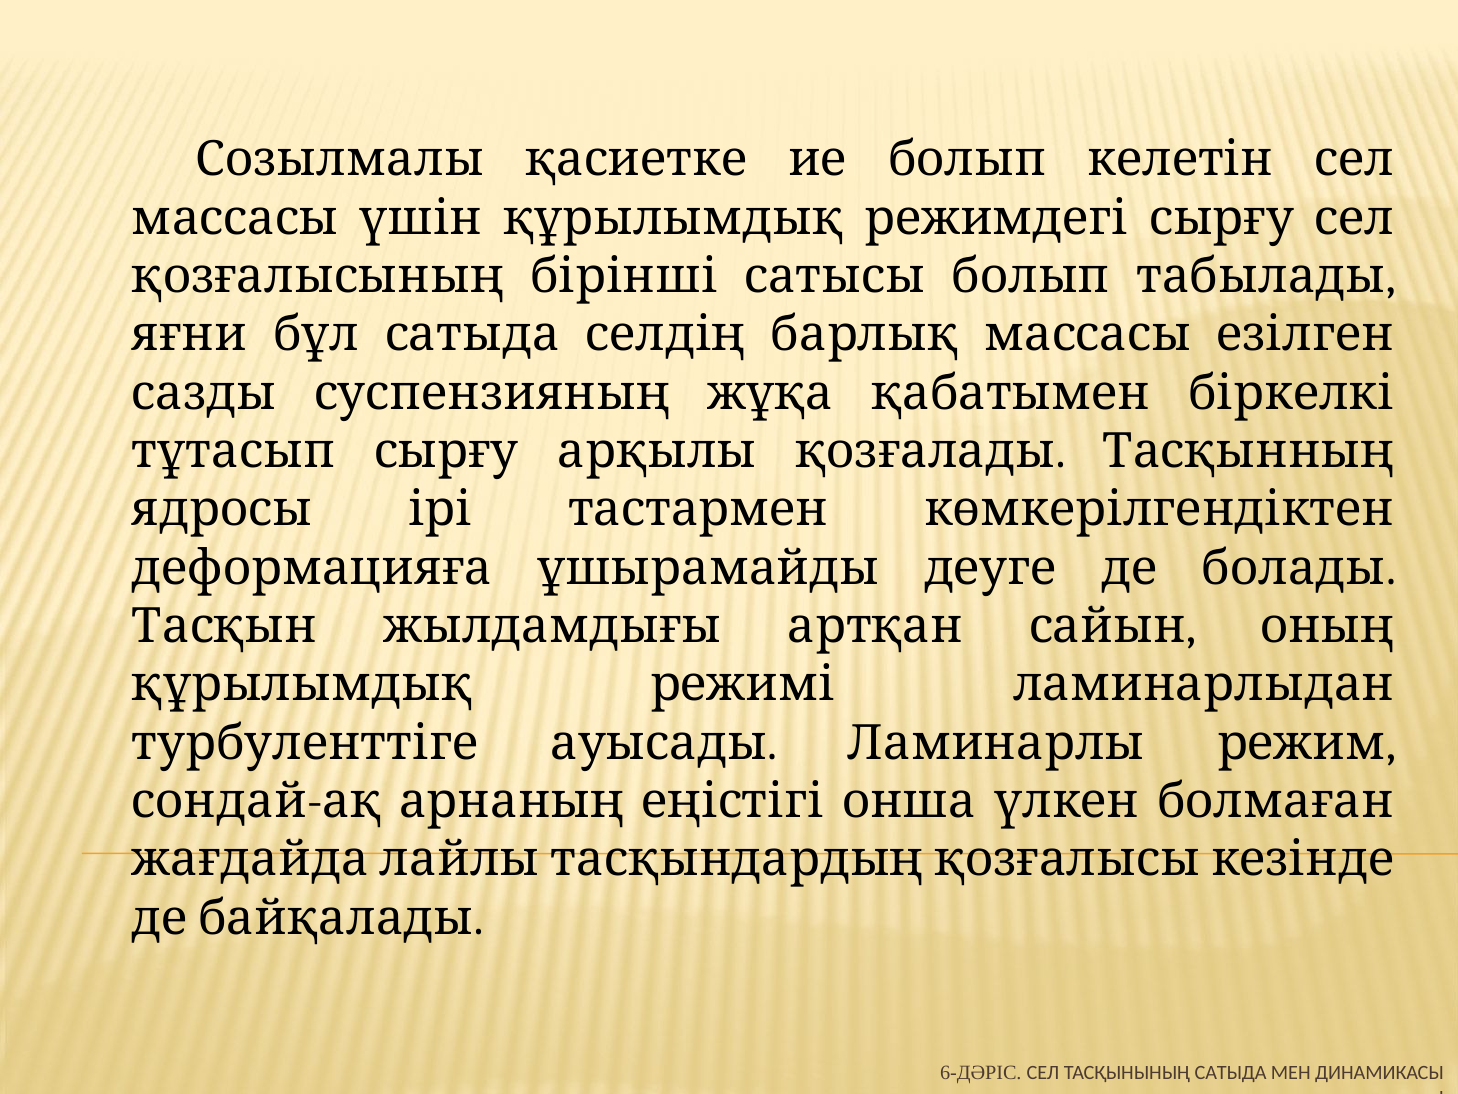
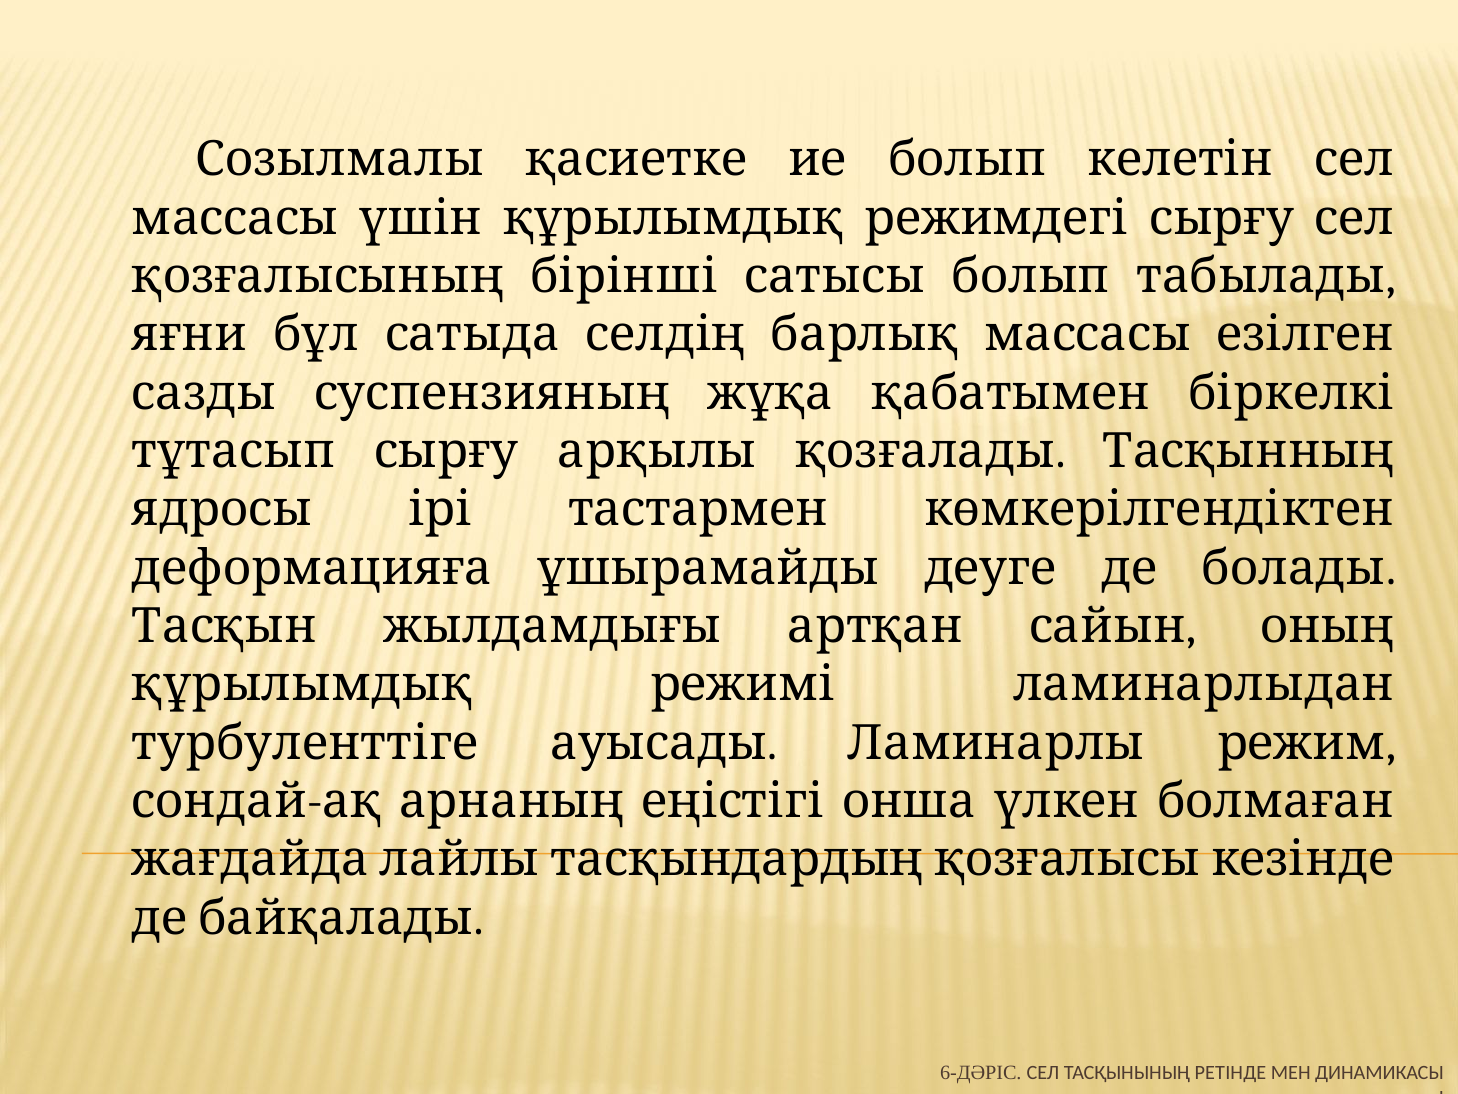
ТАСҚЫНЫНЫҢ САТЫДА: САТЫДА -> РЕТІНДЕ
